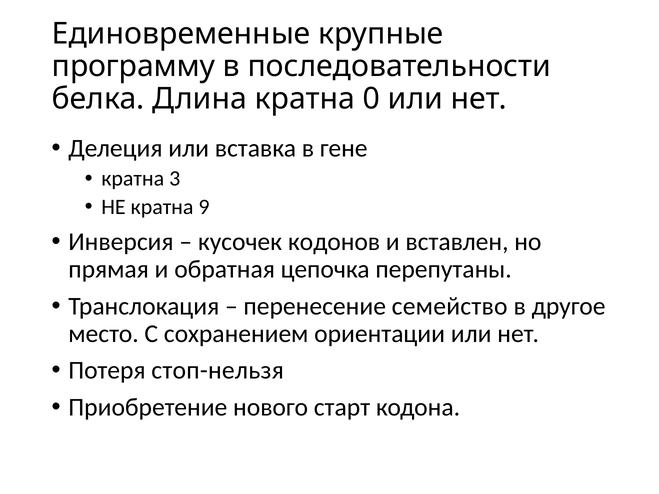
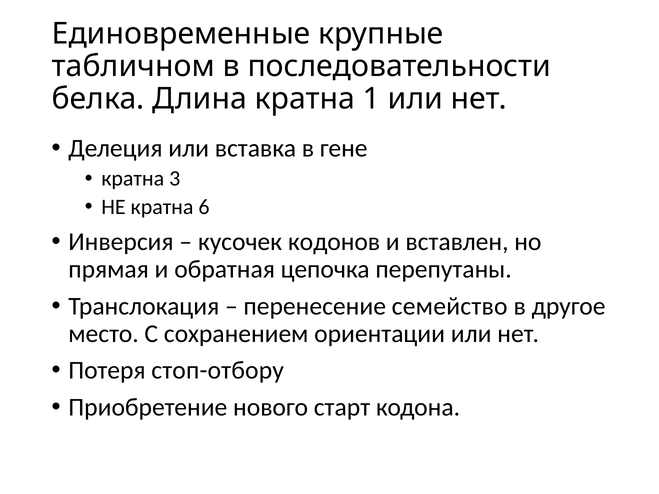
программу: программу -> табличном
0: 0 -> 1
9: 9 -> 6
стоп-нельзя: стоп-нельзя -> стоп-отбору
